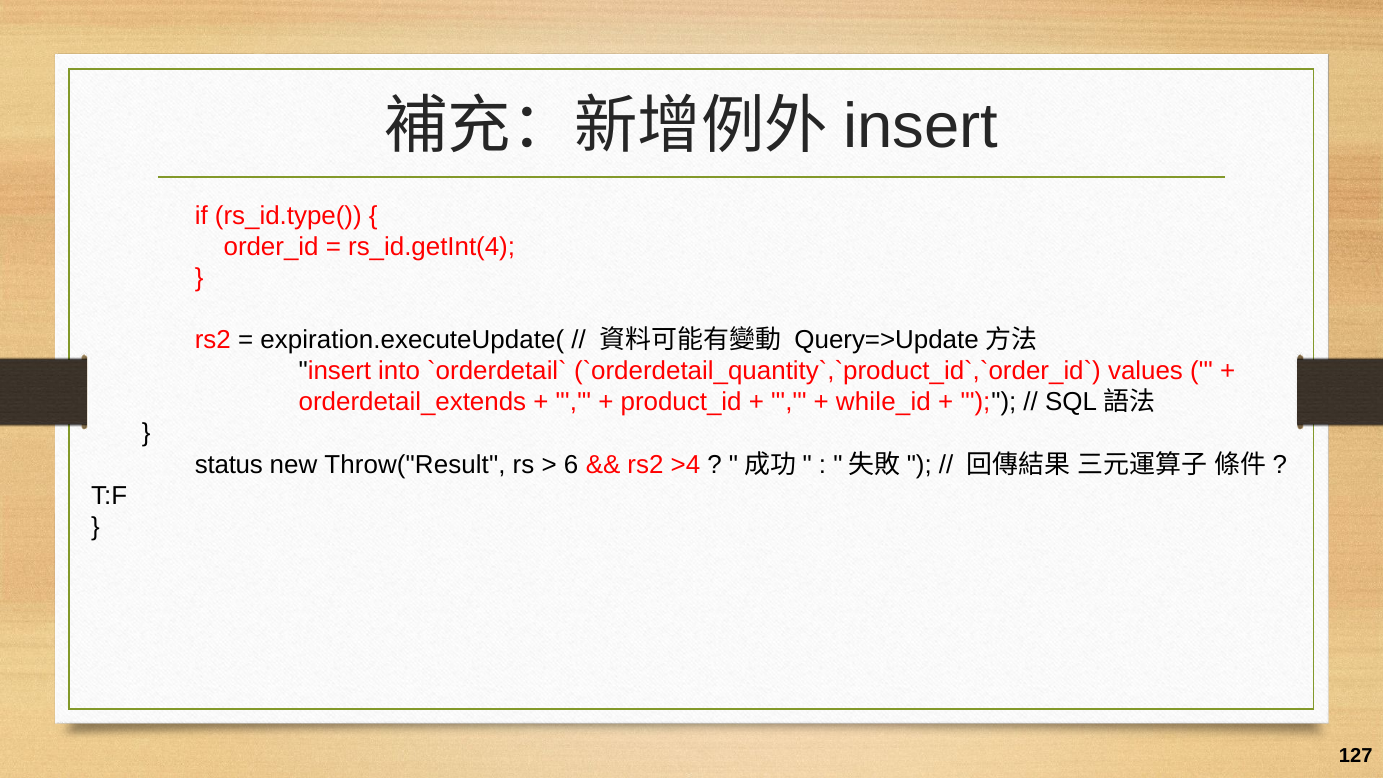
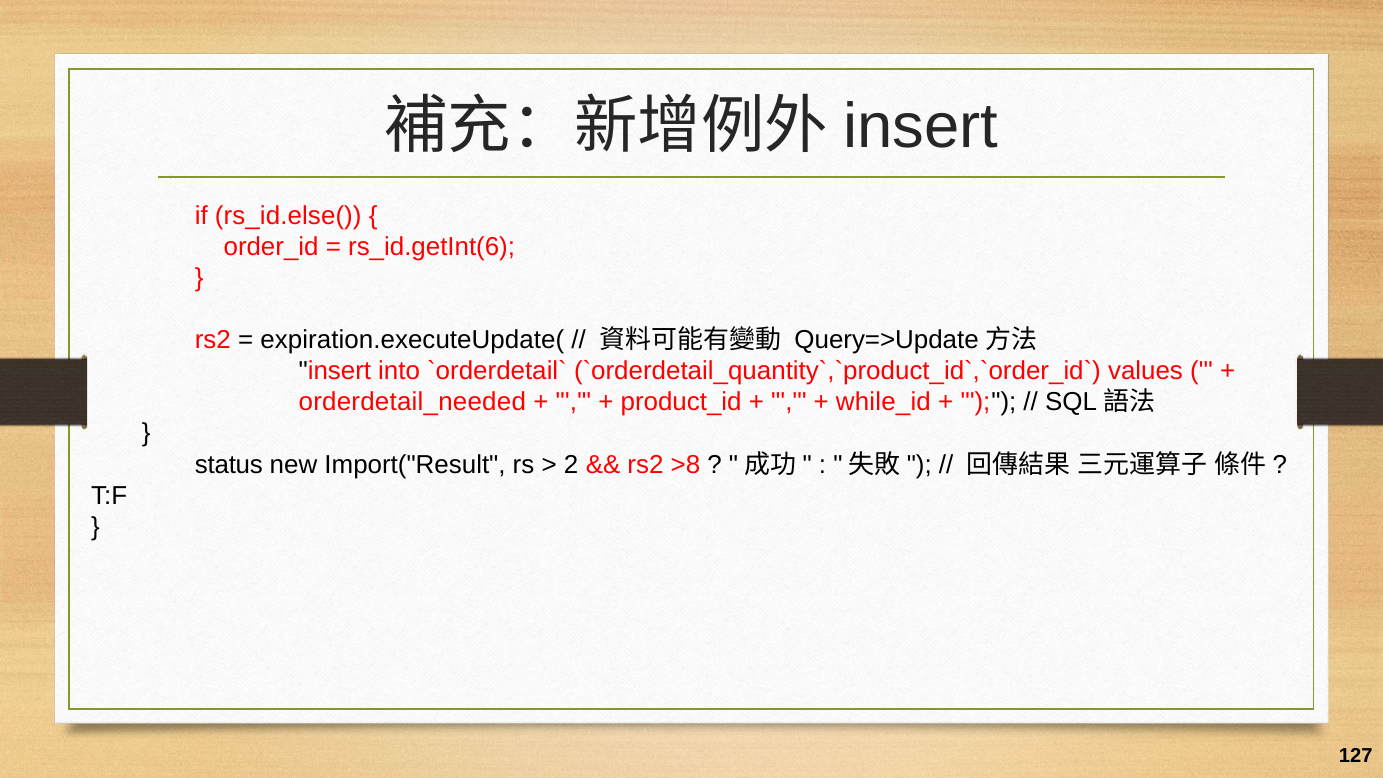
rs_id.type(: rs_id.type( -> rs_id.else(
rs_id.getInt(4: rs_id.getInt(4 -> rs_id.getInt(6
orderdetail_extends: orderdetail_extends -> orderdetail_needed
Throw("Result: Throw("Result -> Import("Result
6: 6 -> 2
>4: >4 -> >8
